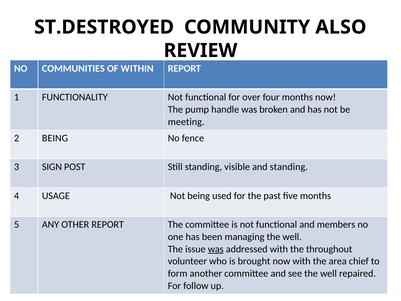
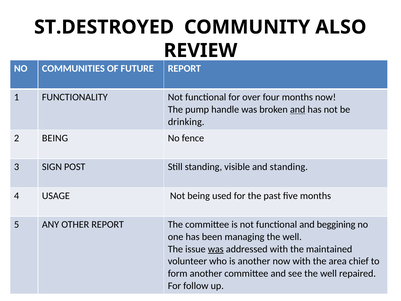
WITHIN: WITHIN -> FUTURE
and at (298, 109) underline: none -> present
meeting: meeting -> drinking
members: members -> beggining
throughout: throughout -> maintained
is brought: brought -> another
